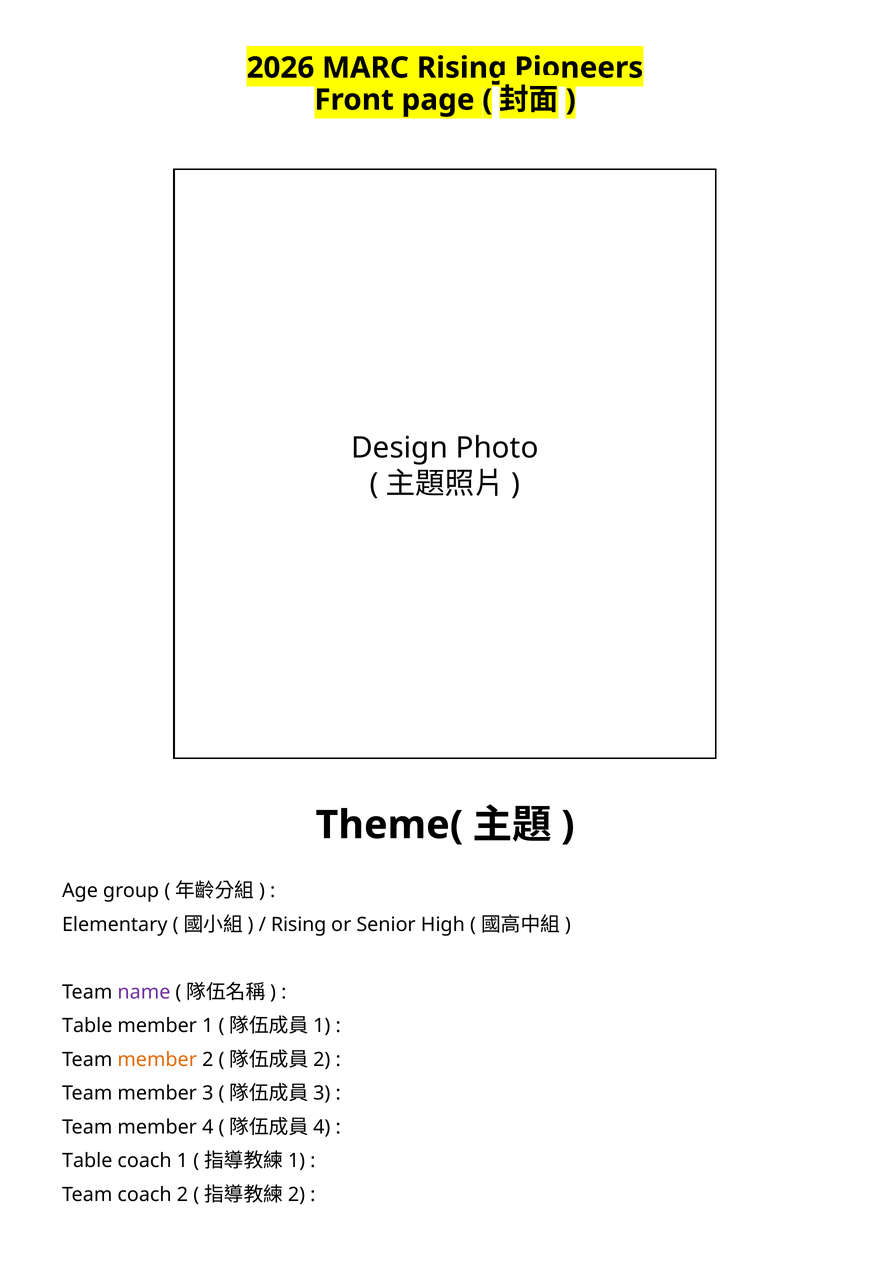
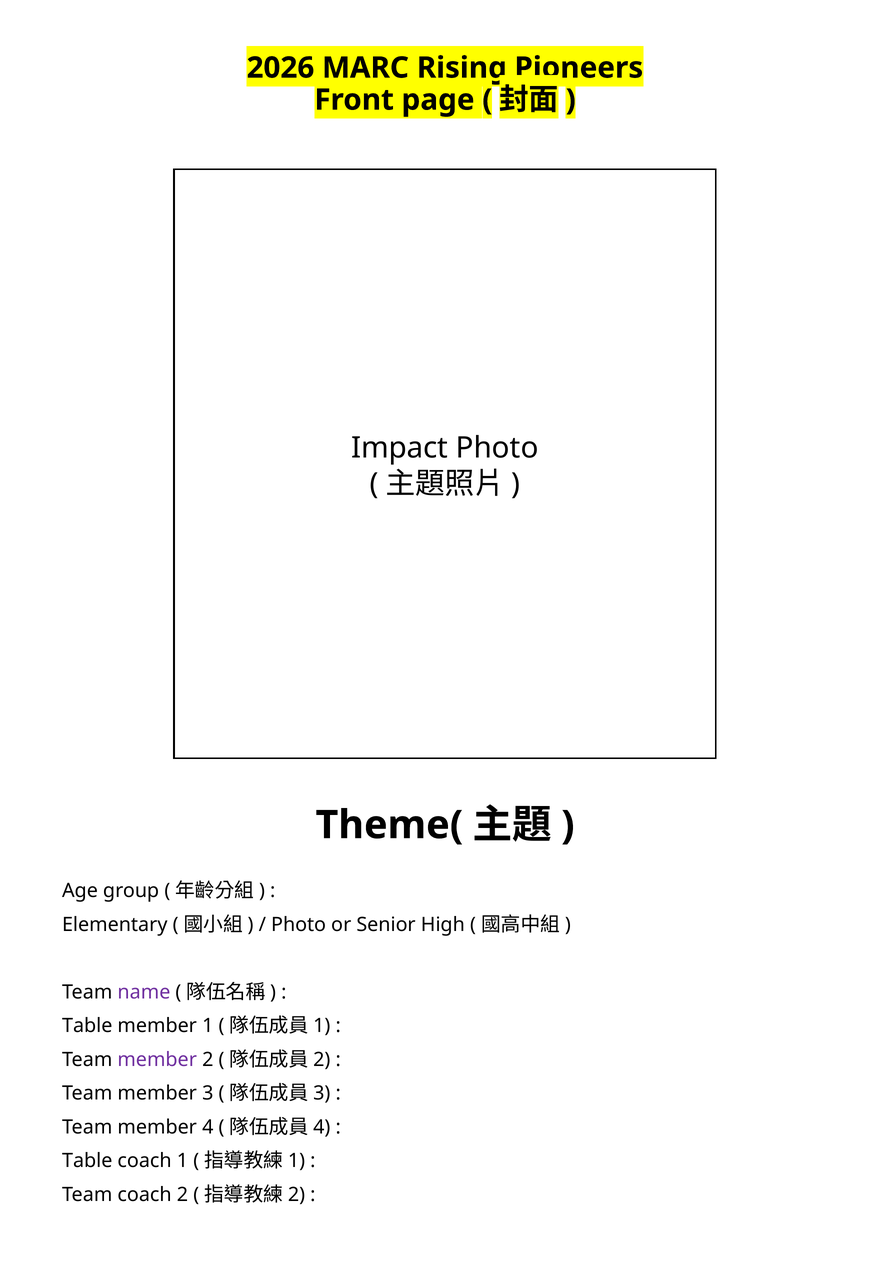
Design: Design -> Impact
Rising at (299, 924): Rising -> Photo
member at (157, 1059) colour: orange -> purple
